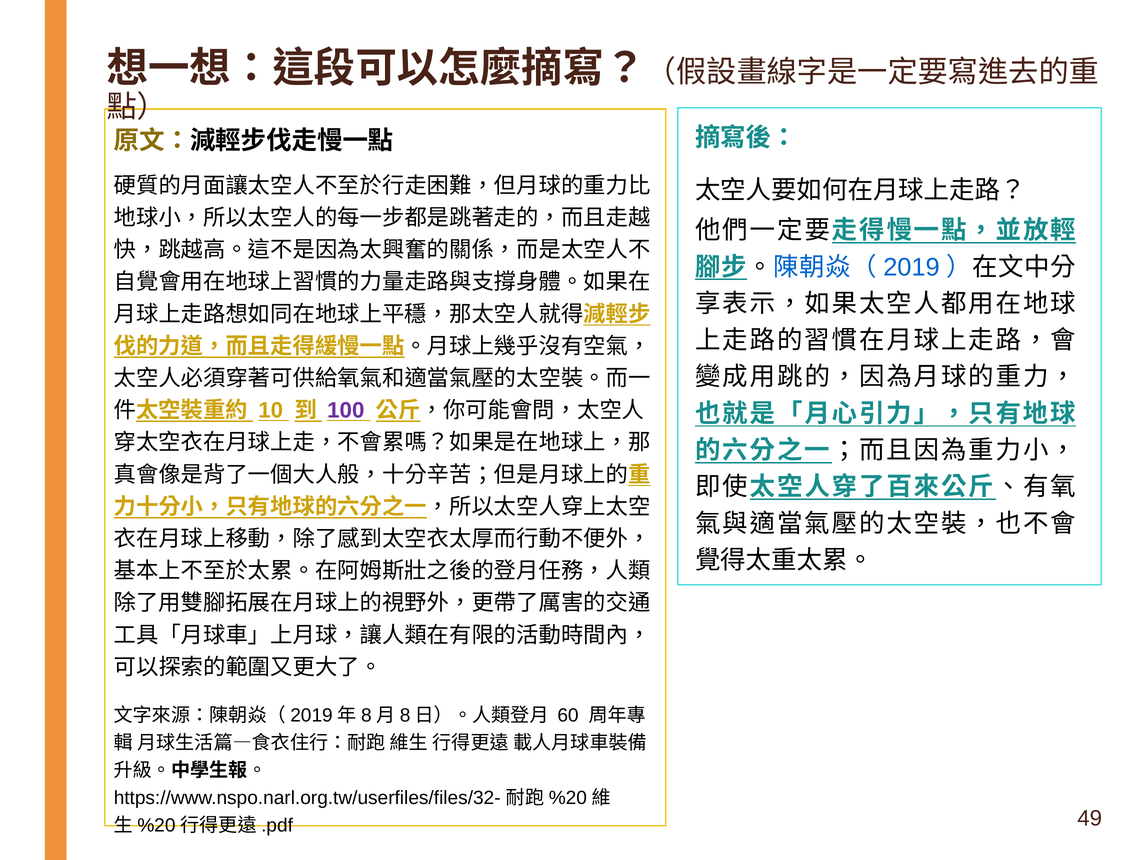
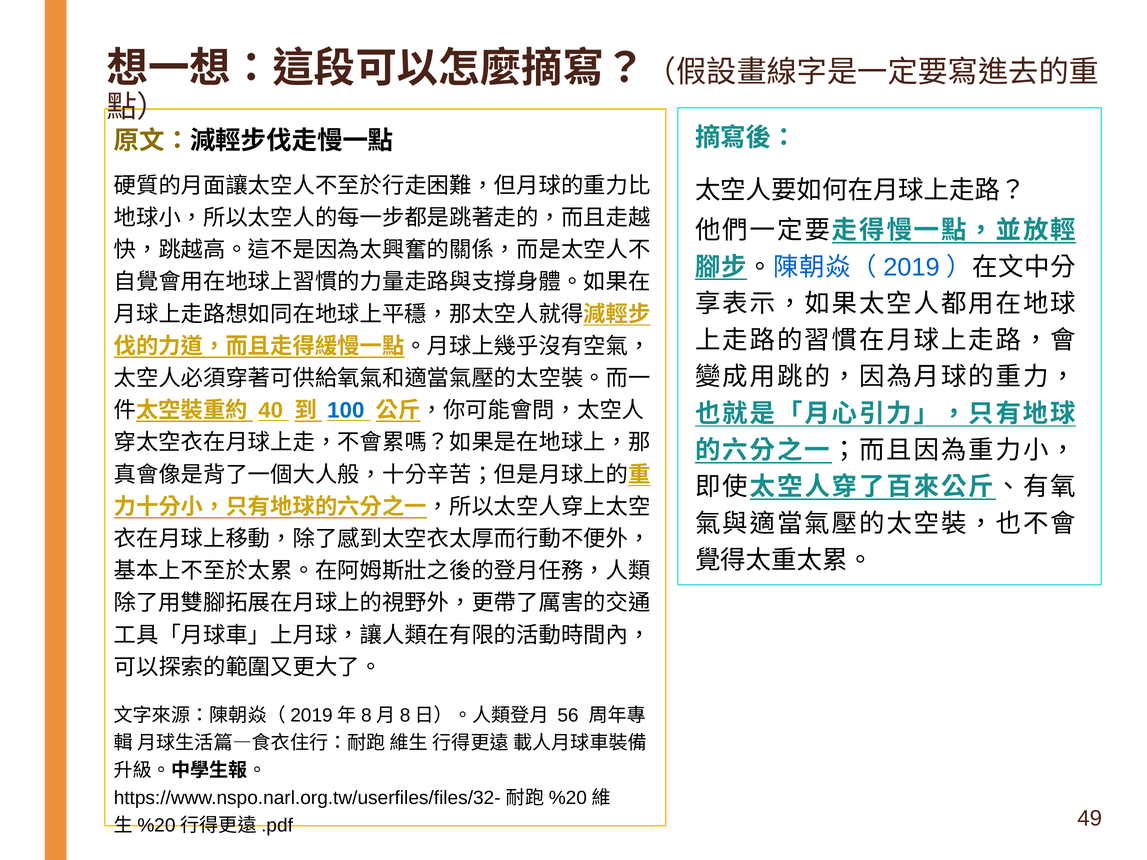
10: 10 -> 40
100 colour: purple -> blue
60: 60 -> 56
